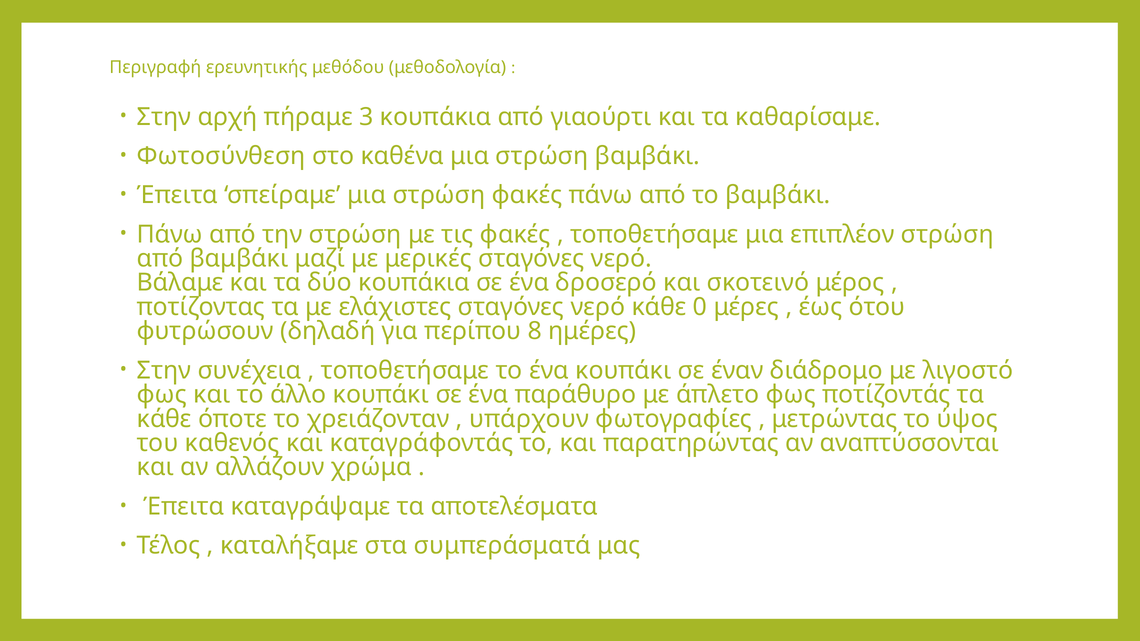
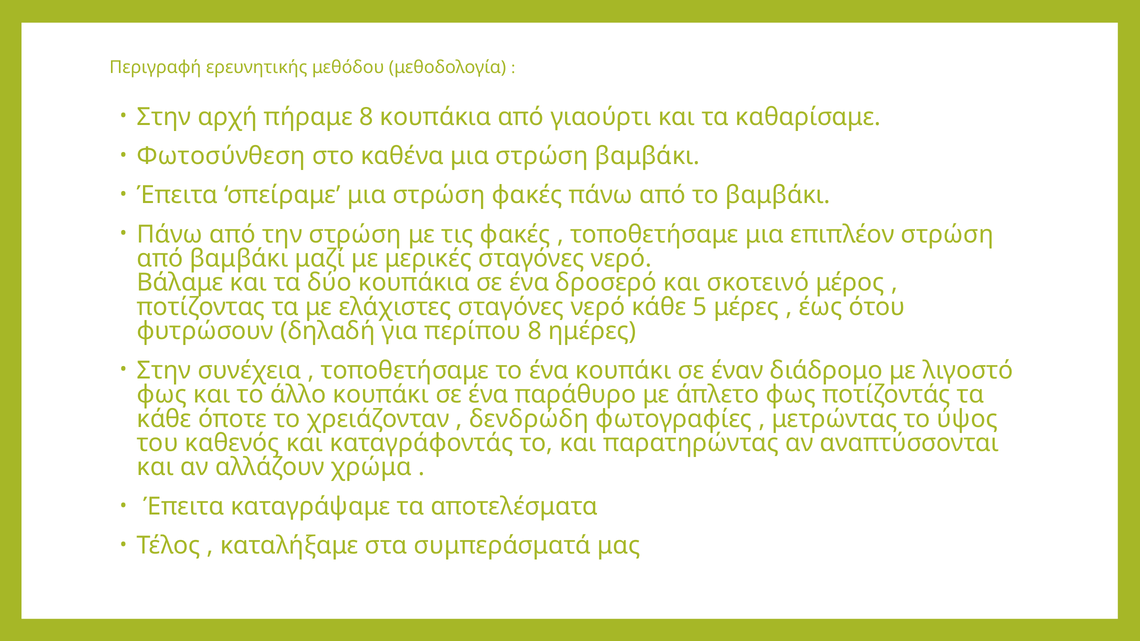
πήραμε 3: 3 -> 8
0: 0 -> 5
υπάρχουν: υπάρχουν -> δενδρώδη
